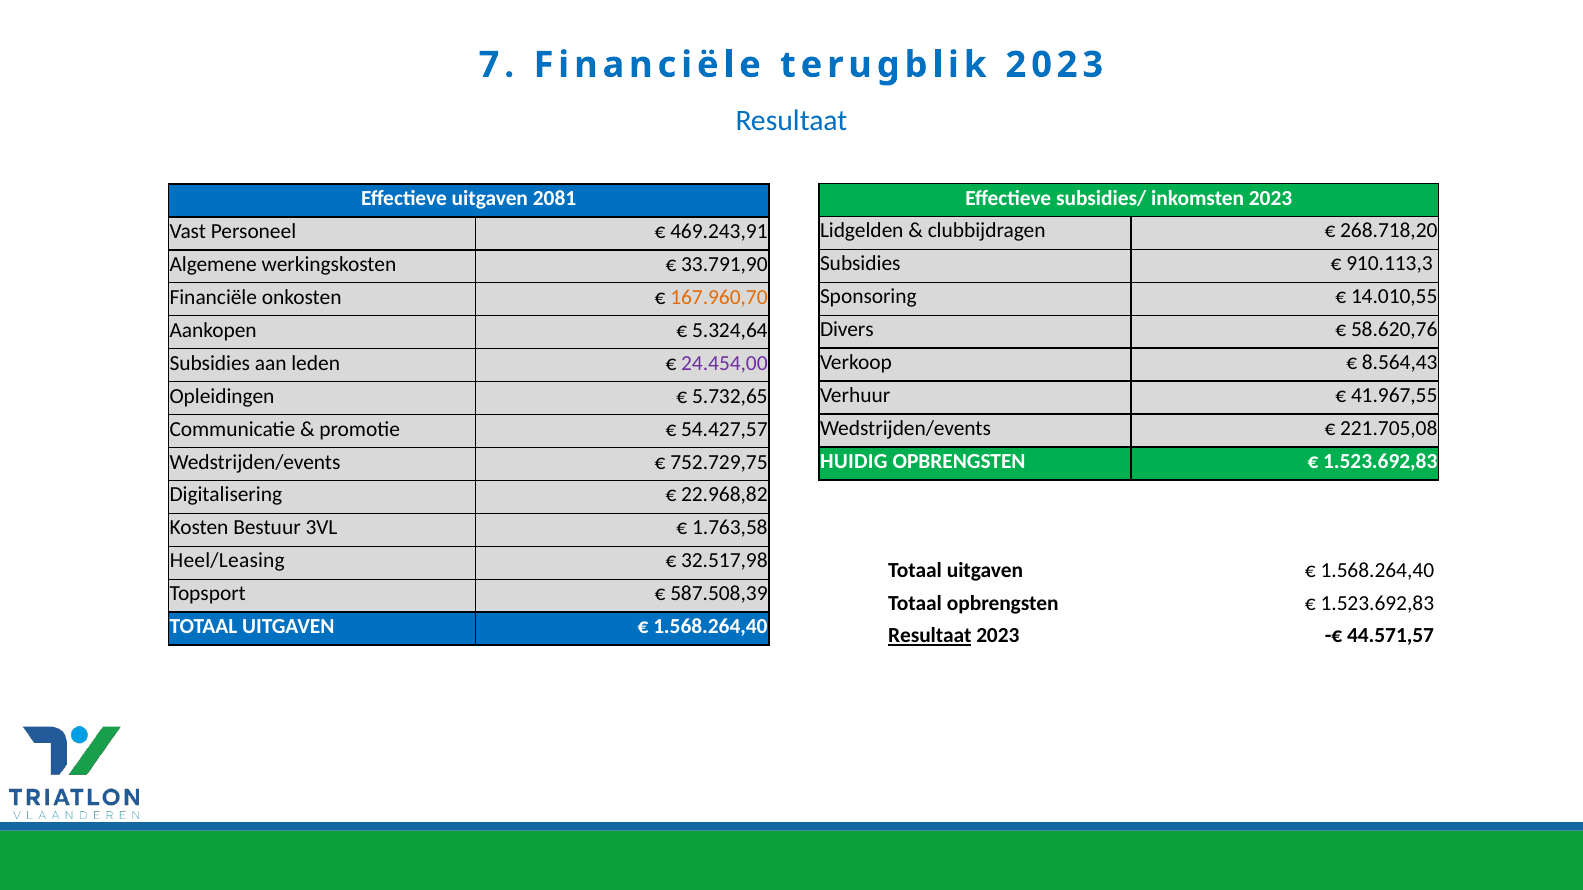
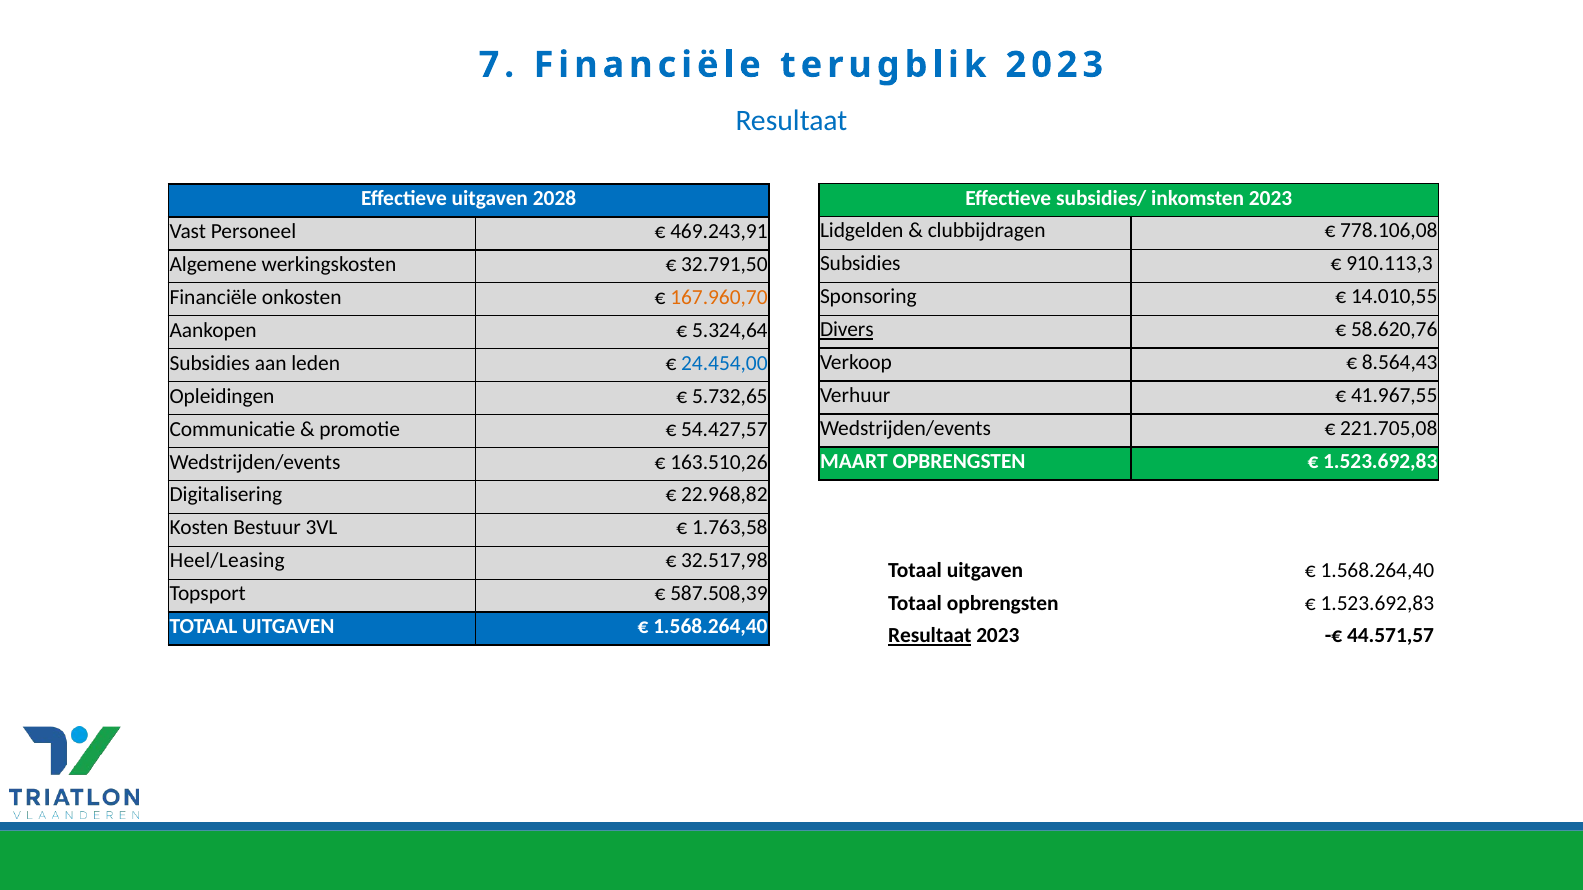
2081: 2081 -> 2028
268.718,20: 268.718,20 -> 778.106,08
33.791,90: 33.791,90 -> 32.791,50
Divers underline: none -> present
24.454,00 colour: purple -> blue
HUIDIG: HUIDIG -> MAART
752.729,75: 752.729,75 -> 163.510,26
